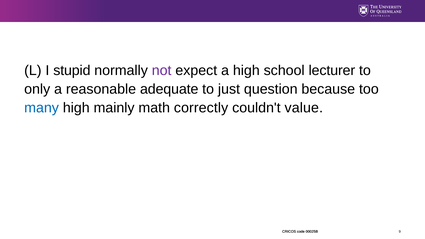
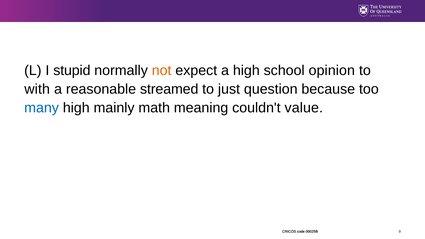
not colour: purple -> orange
lecturer: lecturer -> opinion
only: only -> with
adequate: adequate -> streamed
correctly: correctly -> meaning
